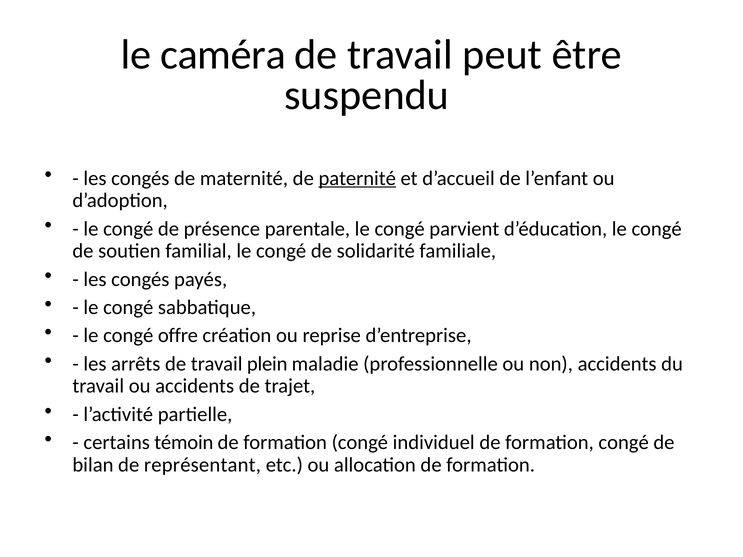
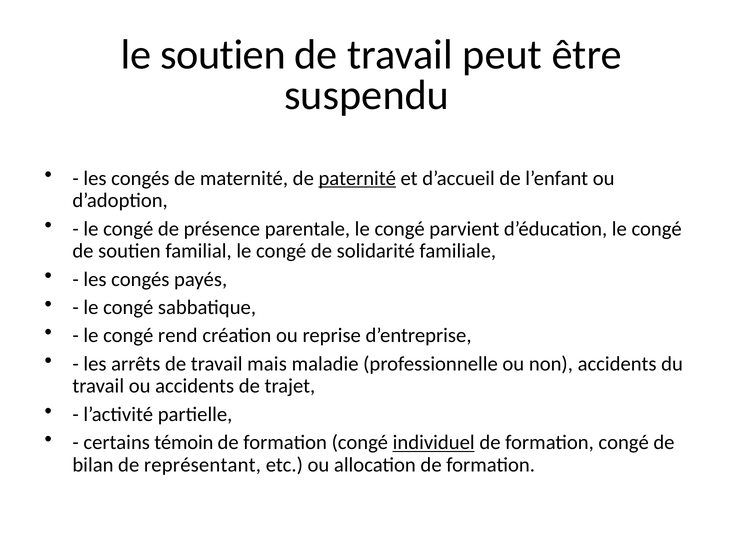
le caméra: caméra -> soutien
offre: offre -> rend
plein: plein -> mais
individuel underline: none -> present
